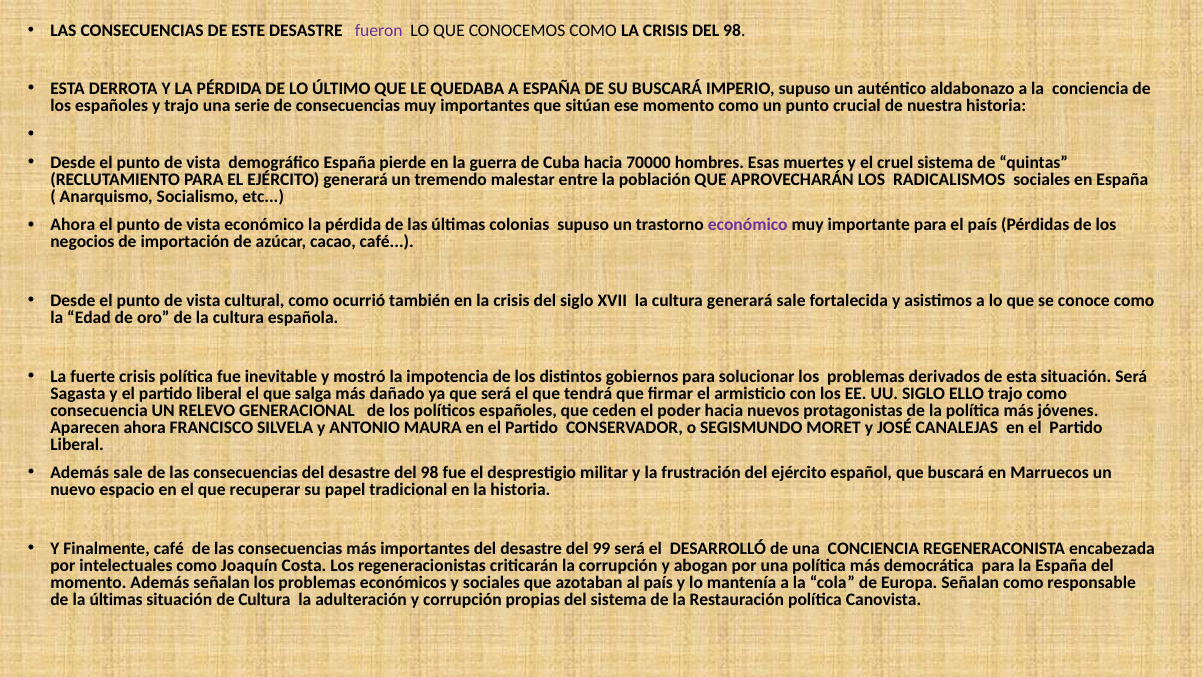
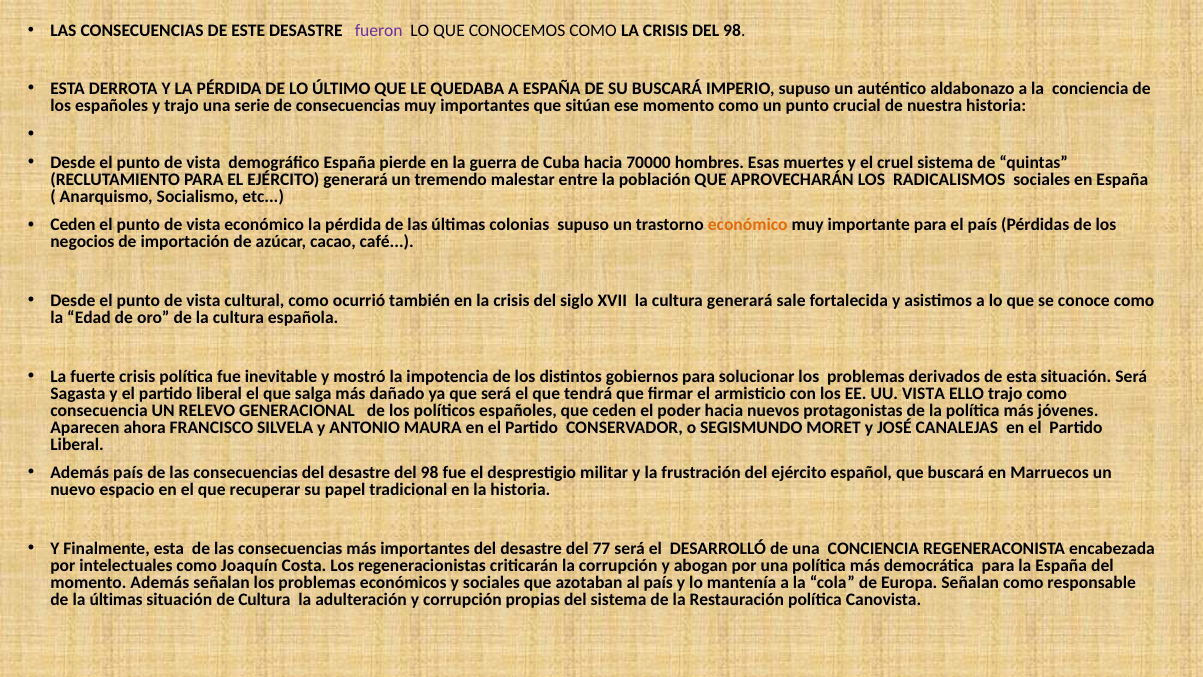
Ahora at (73, 225): Ahora -> Ceden
económico at (748, 225) colour: purple -> orange
UU SIGLO: SIGLO -> VISTA
Además sale: sale -> país
Finalmente café: café -> esta
99: 99 -> 77
